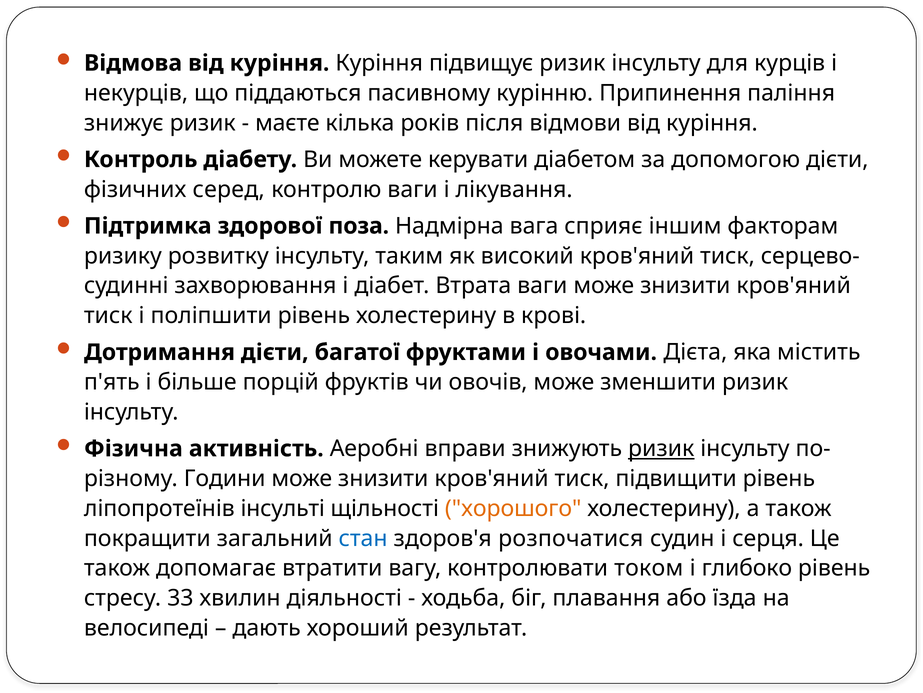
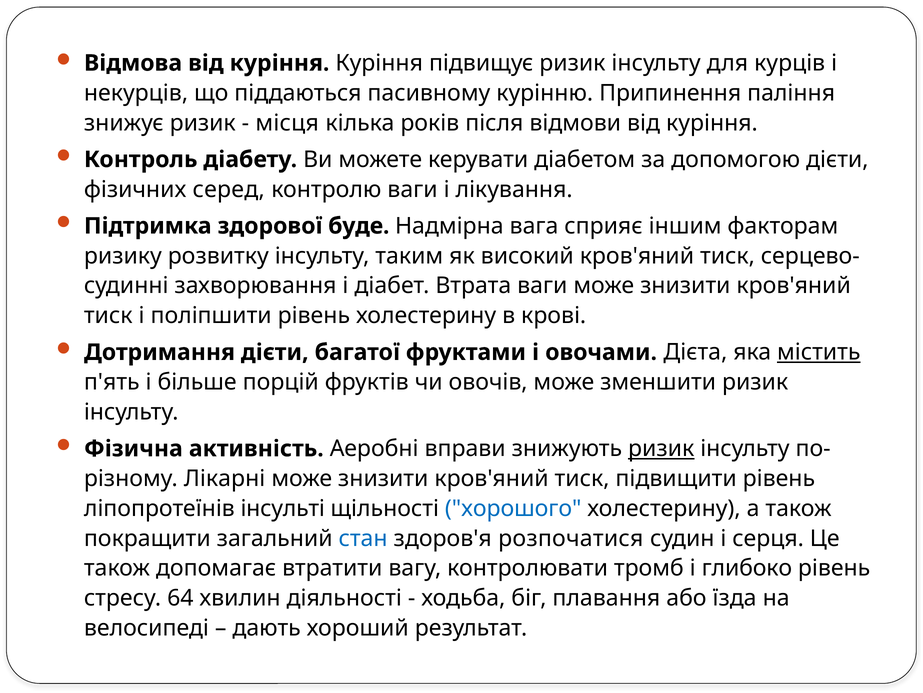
маєте: маєте -> місця
поза: поза -> буде
містить underline: none -> present
Години: Години -> Лікарні
хорошого colour: orange -> blue
током: током -> тромб
33: 33 -> 64
